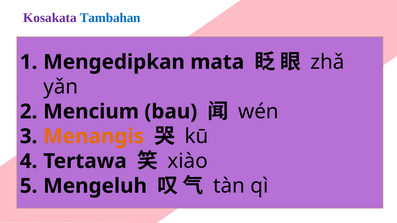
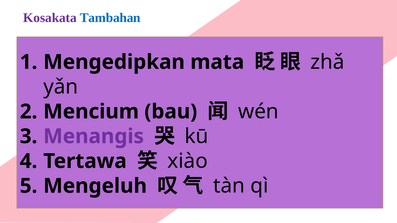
Menangis colour: orange -> purple
